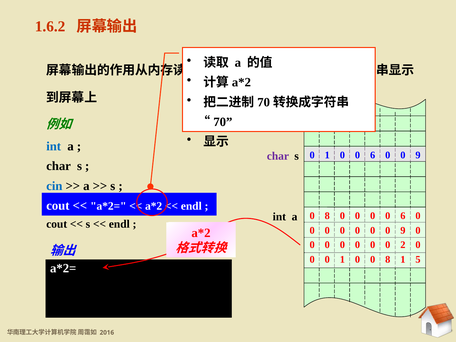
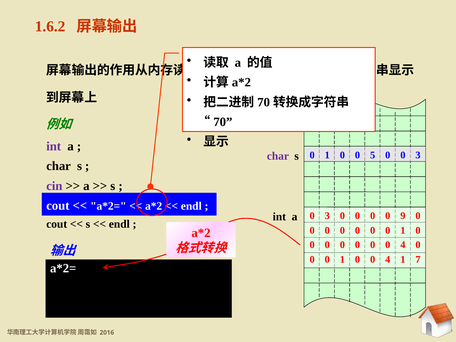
int at (54, 146) colour: blue -> purple
1 0 0 6: 6 -> 5
9 at (418, 155): 9 -> 3
cin colour: blue -> purple
8 at (327, 216): 8 -> 3
0 0 0 6: 6 -> 9
9 at (403, 230): 9 -> 1
0 0 0 2: 2 -> 4
1 0 0 8: 8 -> 4
5: 5 -> 7
